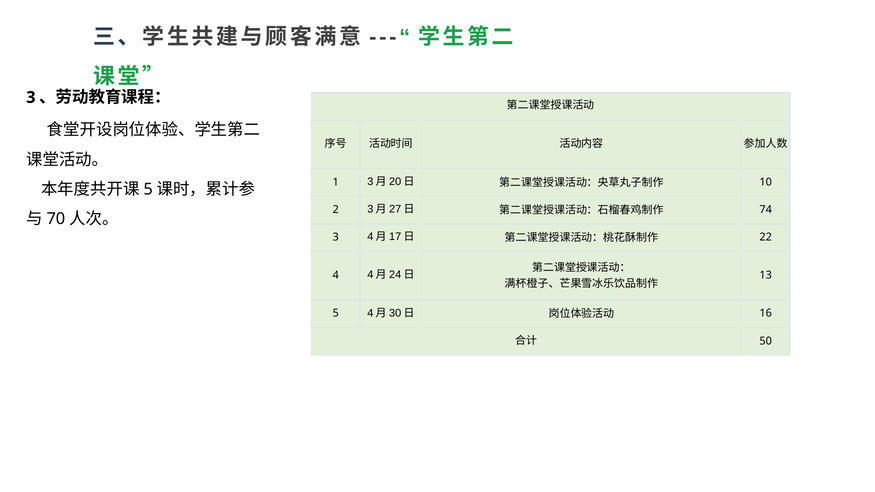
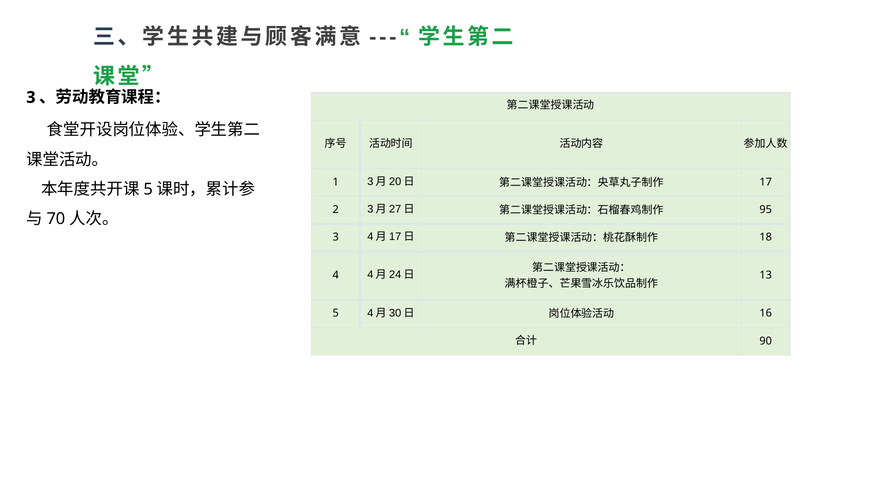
10: 10 -> 17
74: 74 -> 95
22: 22 -> 18
50: 50 -> 90
